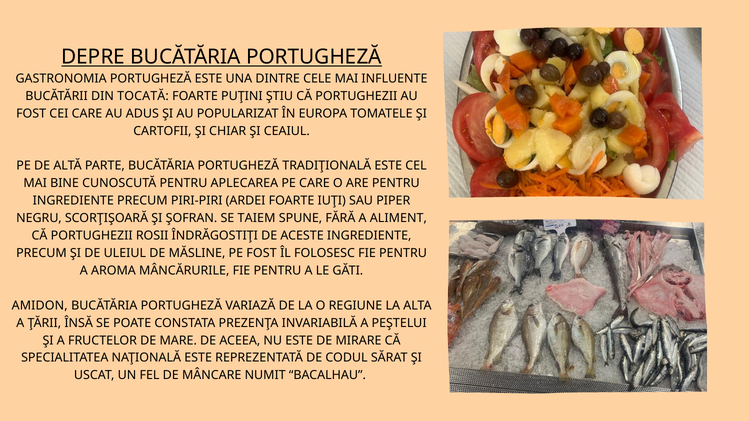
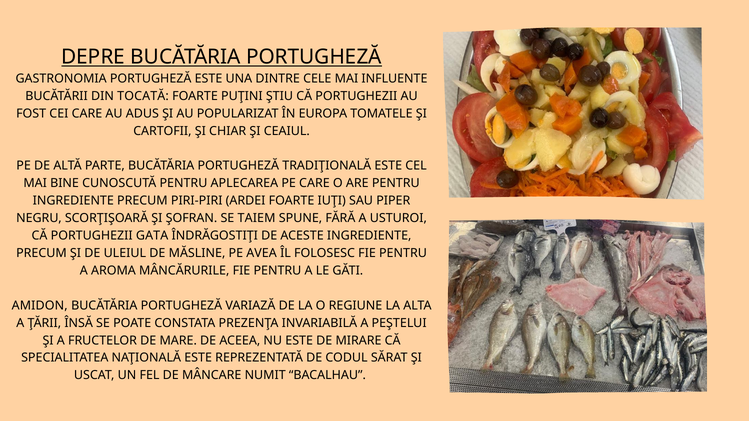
ALIMENT: ALIMENT -> USTUROI
ROSII: ROSII -> GATA
PE FOST: FOST -> AVEA
